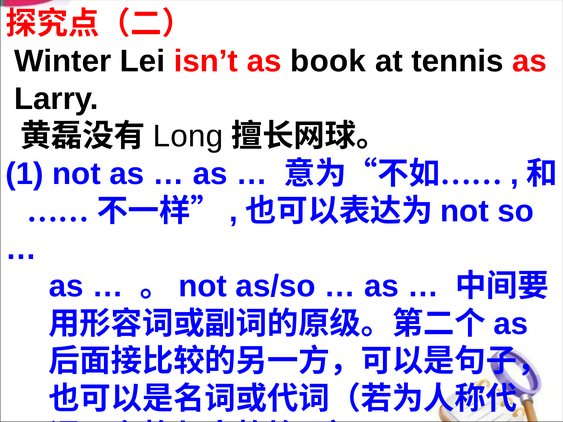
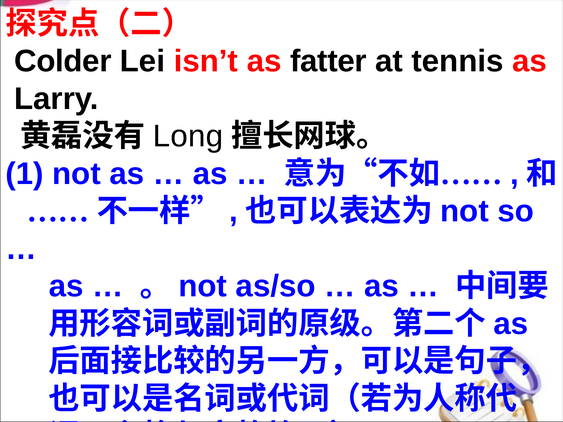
Winter: Winter -> Colder
book: book -> fatter
